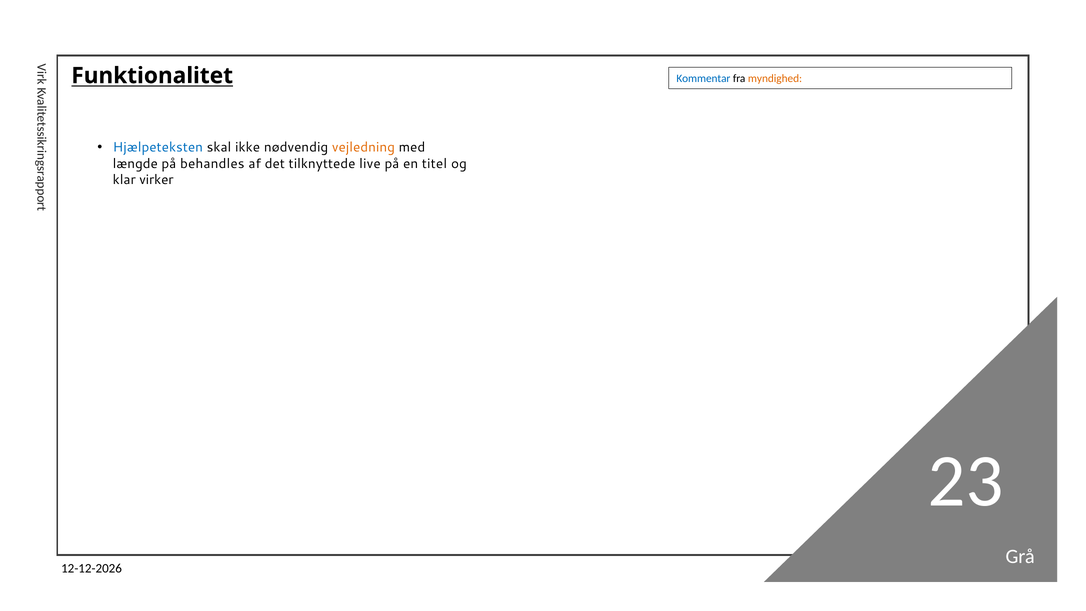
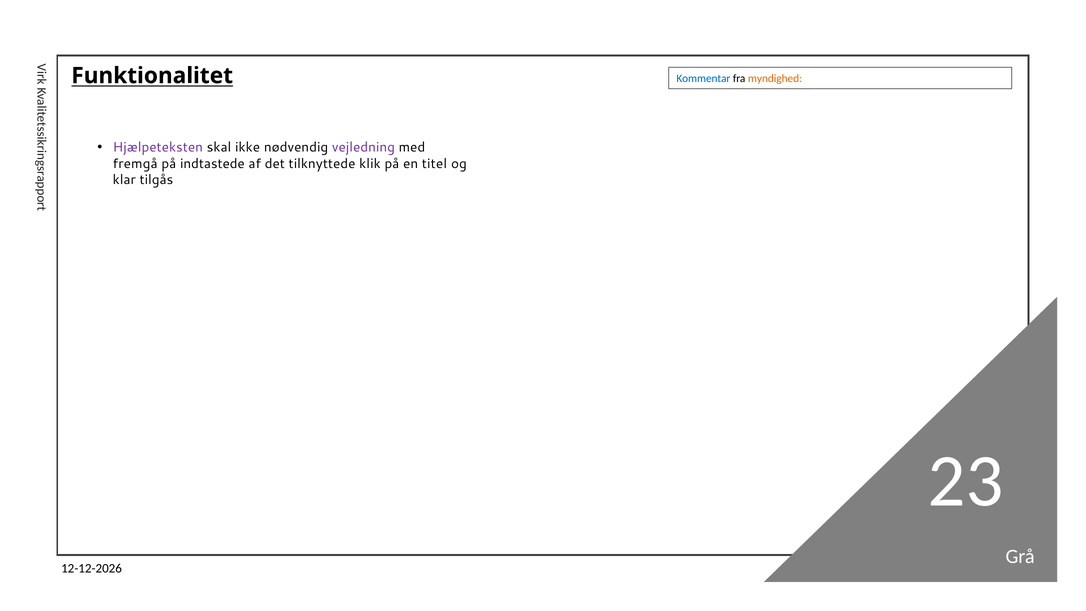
Hjælpeteksten colour: blue -> purple
vejledning colour: orange -> purple
længde: længde -> fremgå
behandles: behandles -> indtastede
live: live -> klik
virker: virker -> tilgås
